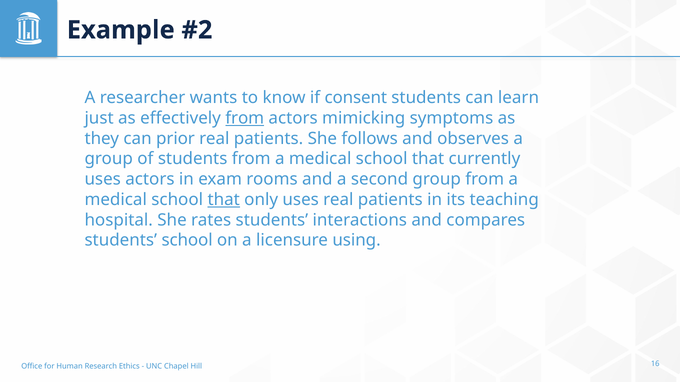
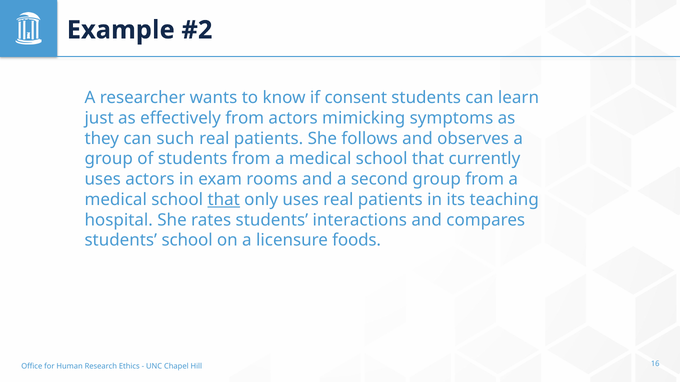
from at (245, 118) underline: present -> none
prior: prior -> such
using: using -> foods
